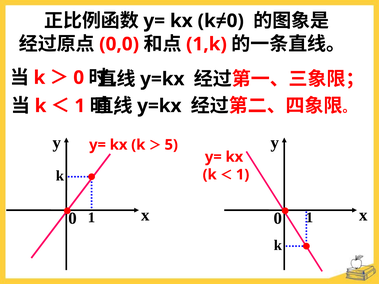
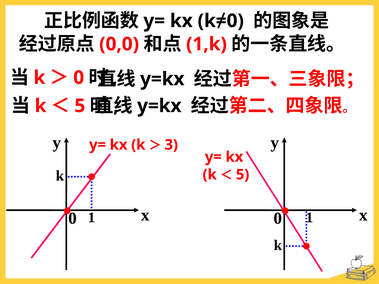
1 at (80, 106): 1 -> 5
5: 5 -> 3
1 at (243, 175): 1 -> 5
